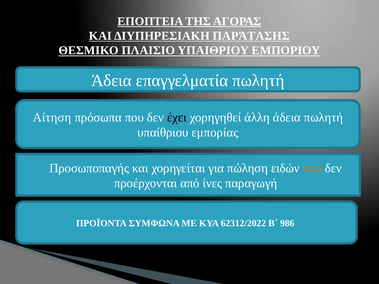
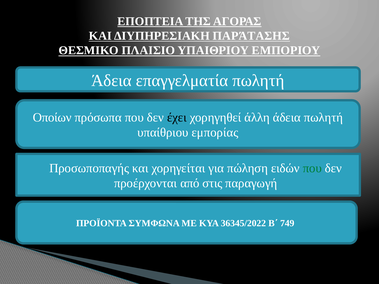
Αίτηση: Αίτηση -> Οποίων
που at (312, 168) colour: orange -> green
ίνες: ίνες -> στις
62312/2022: 62312/2022 -> 36345/2022
986: 986 -> 749
